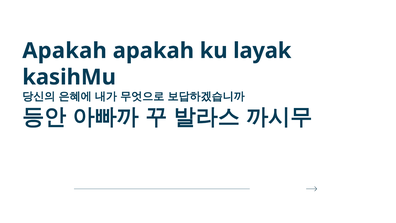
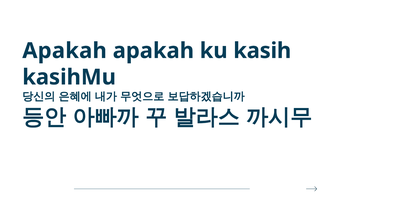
layak: layak -> kasih
